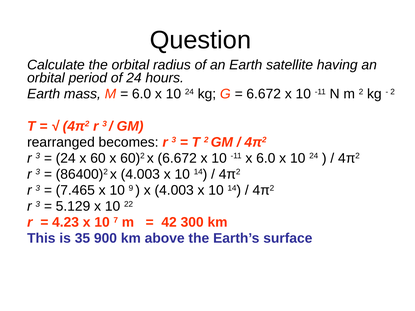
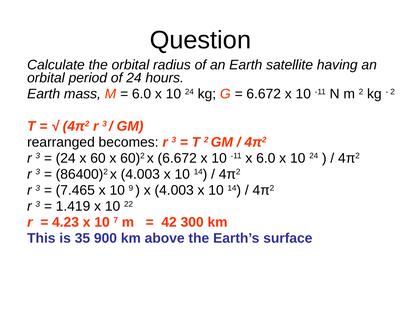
5.129: 5.129 -> 1.419
